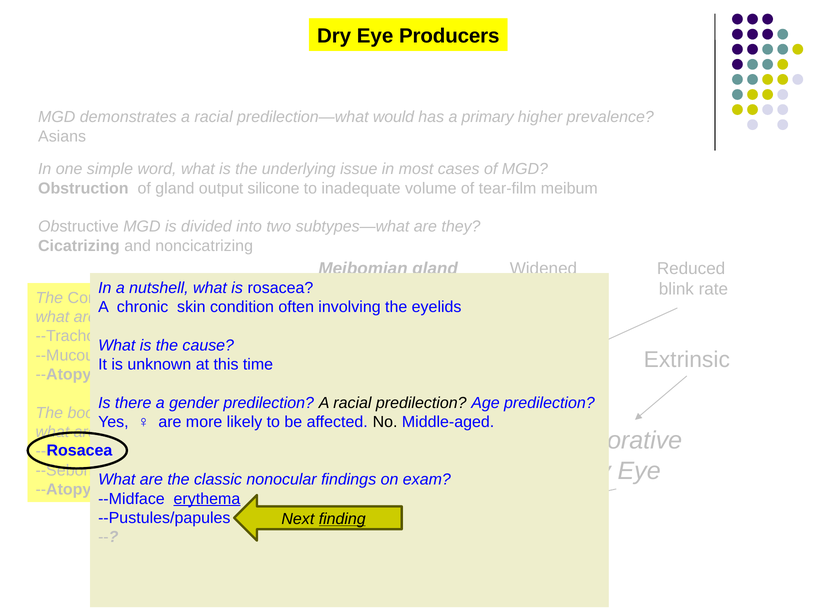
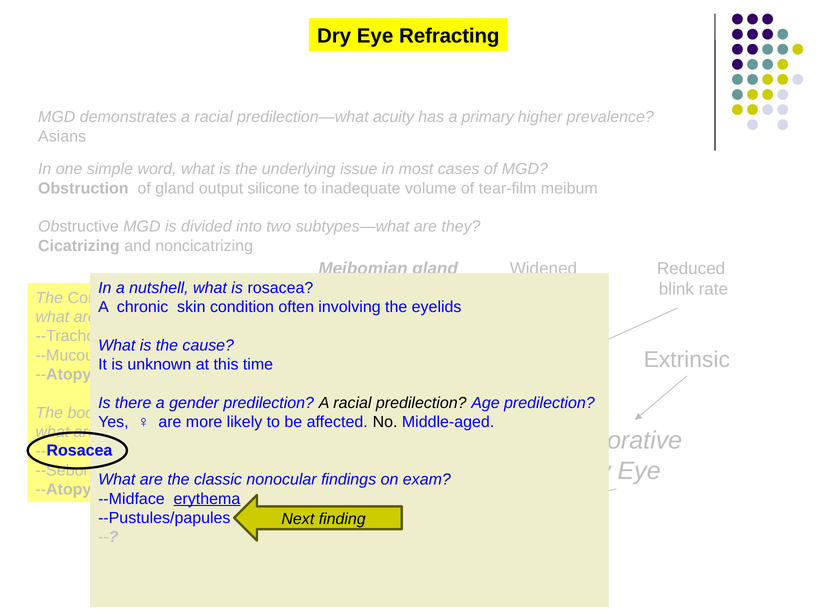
Producers: Producers -> Refracting
would: would -> acuity
finding underline: present -> none
